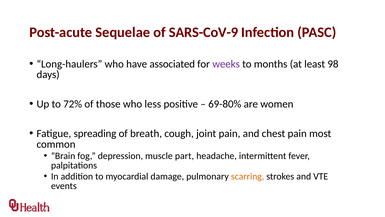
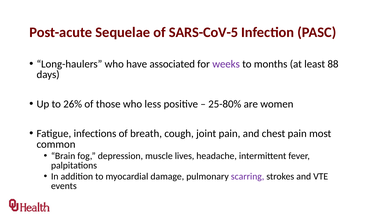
SARS-CoV-9: SARS-CoV-9 -> SARS-CoV-5
98: 98 -> 88
72%: 72% -> 26%
69-80%: 69-80% -> 25-80%
spreading: spreading -> infections
part: part -> lives
scarring colour: orange -> purple
